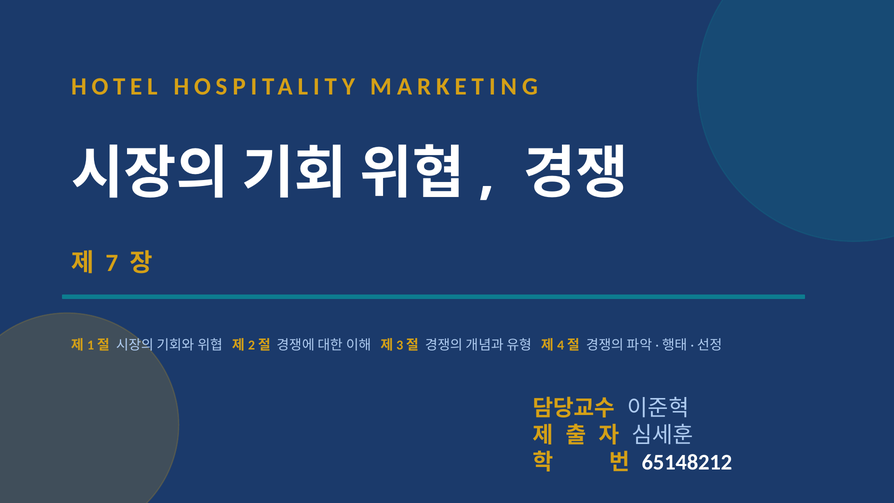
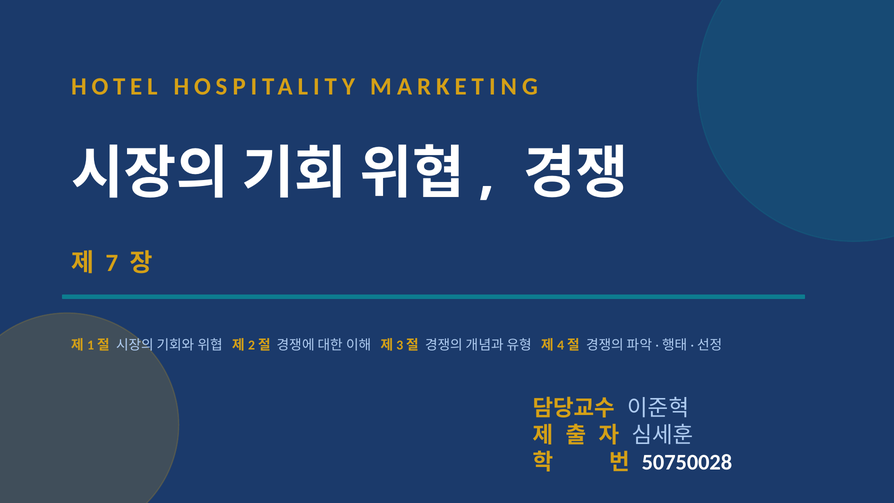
65148212: 65148212 -> 50750028
